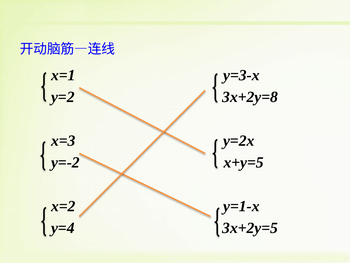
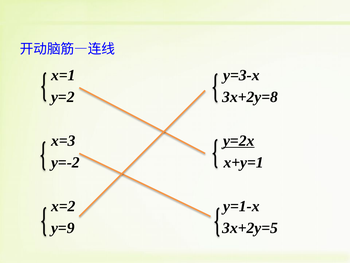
y=2x underline: none -> present
x+y=5: x+y=5 -> x+y=1
y=4: y=4 -> y=9
